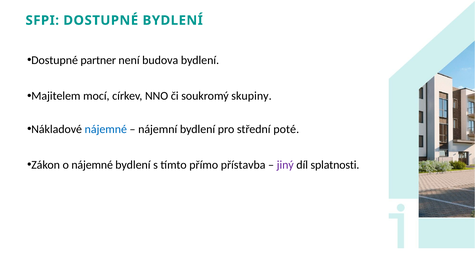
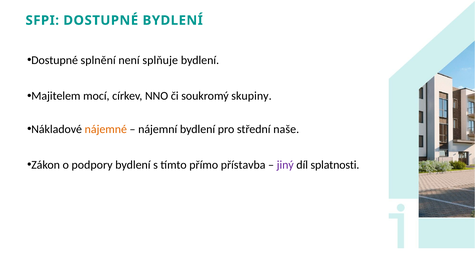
partner: partner -> splnění
budova: budova -> splňuje
nájemné at (106, 129) colour: blue -> orange
poté: poté -> naše
o nájemné: nájemné -> podpory
